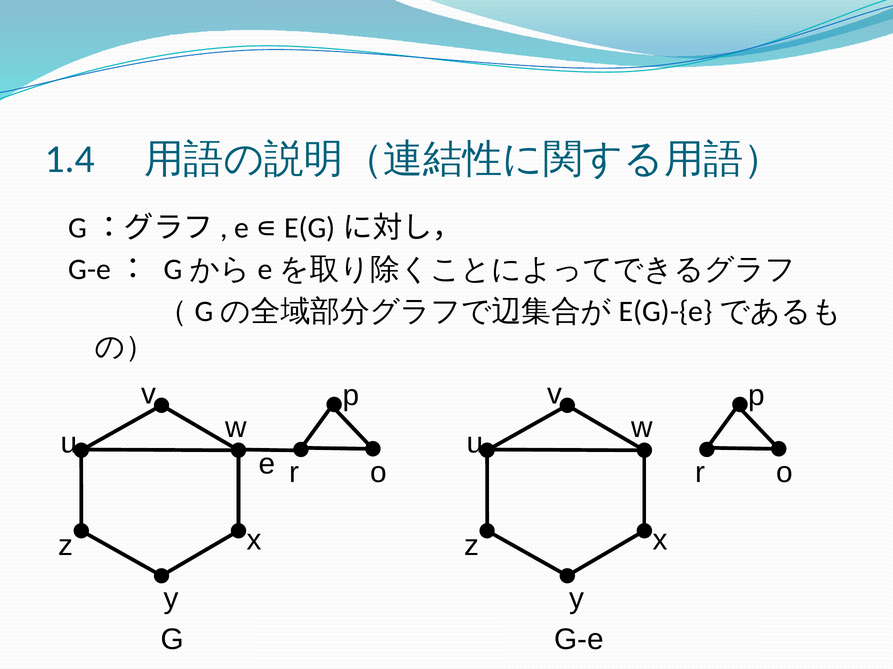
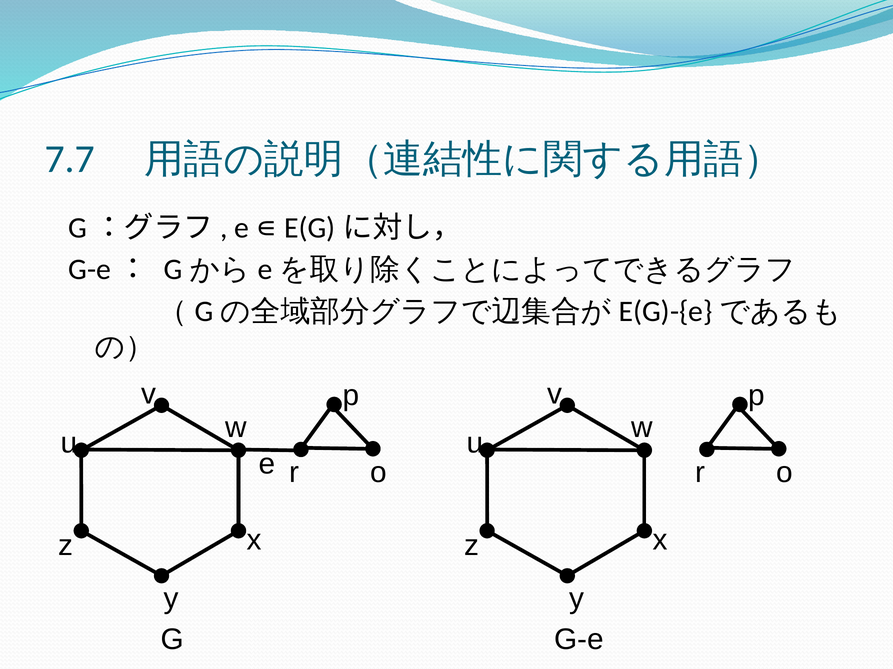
1.4: 1.4 -> 7.7
